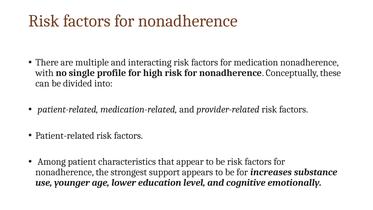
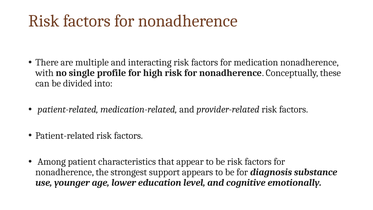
increases: increases -> diagnosis
